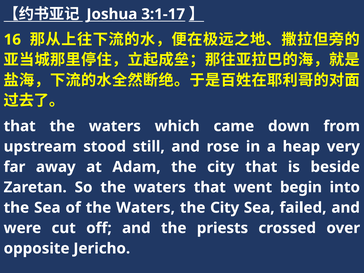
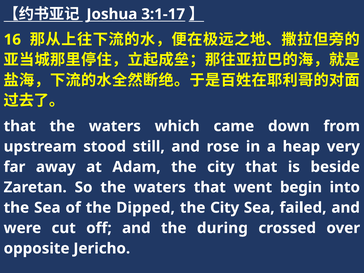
of the Waters: Waters -> Dipped
priests: priests -> during
